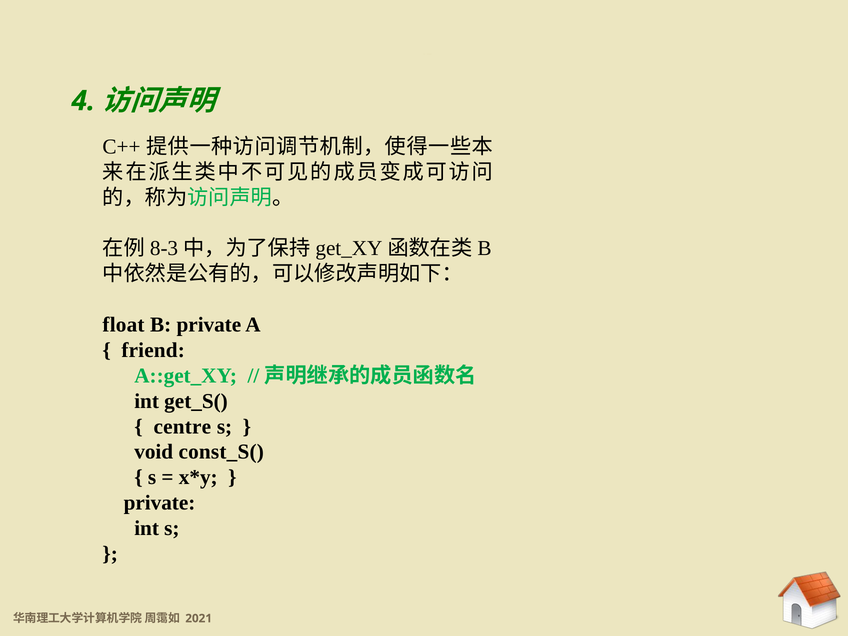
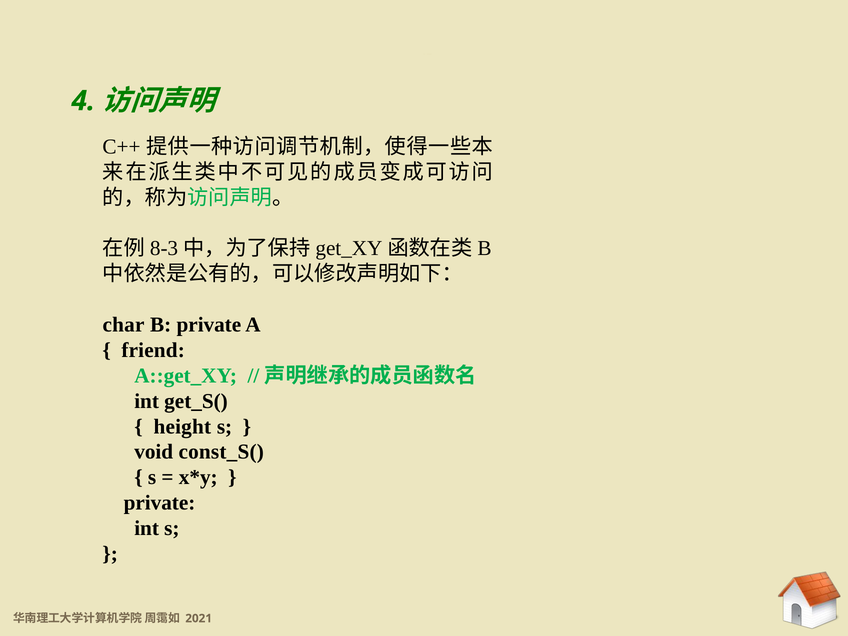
float: float -> char
centre: centre -> height
